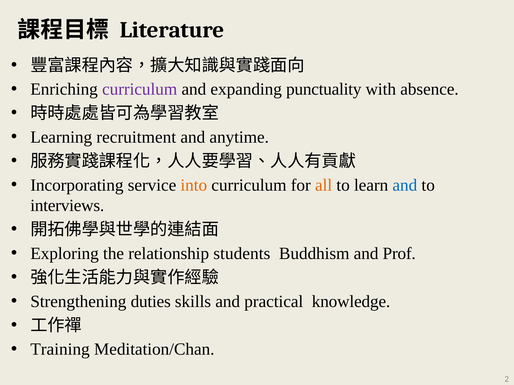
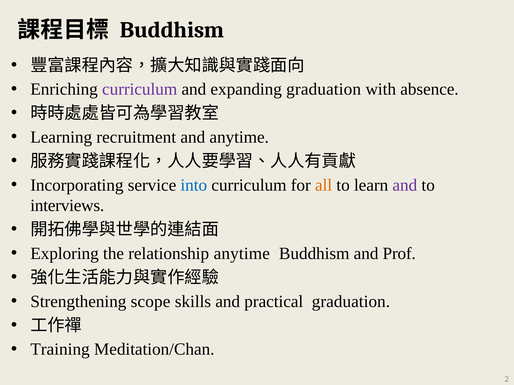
Literature at (172, 30): Literature -> Buddhism
expanding punctuality: punctuality -> graduation
into colour: orange -> blue
and at (405, 185) colour: blue -> purple
relationship students: students -> anytime
duties: duties -> scope
practical knowledge: knowledge -> graduation
